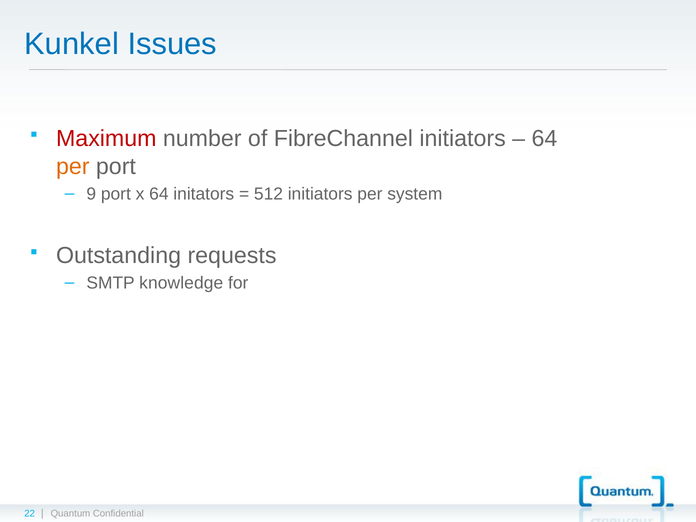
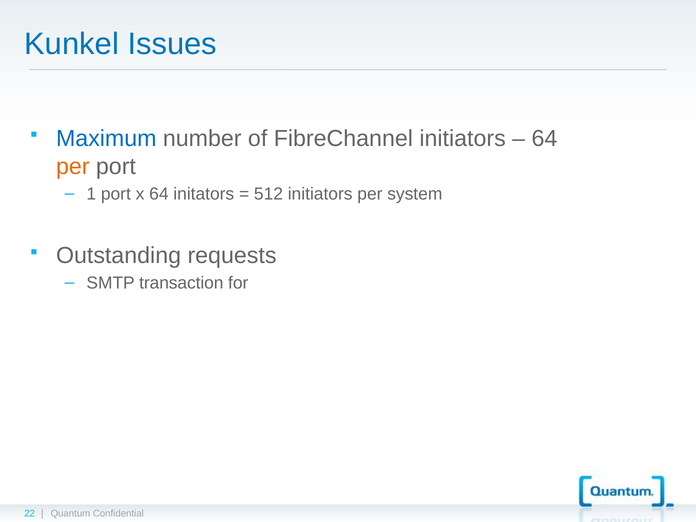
Maximum colour: red -> blue
9: 9 -> 1
knowledge: knowledge -> transaction
